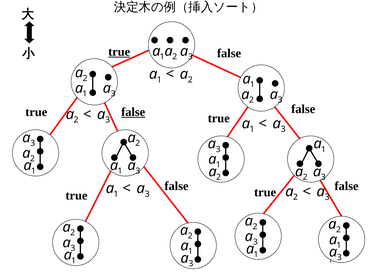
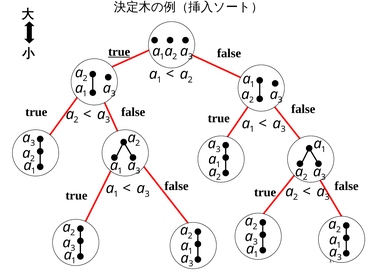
false at (133, 112) underline: present -> none
